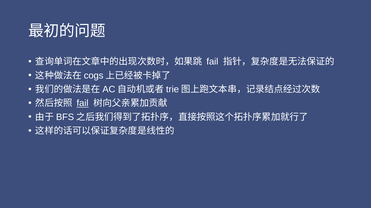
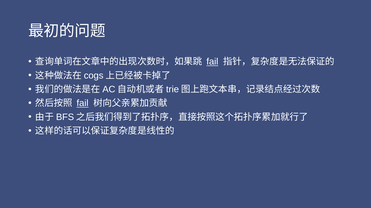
fail at (212, 62) underline: none -> present
